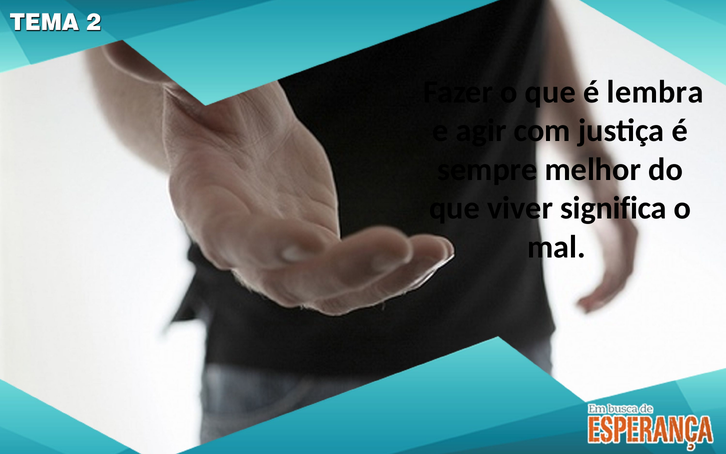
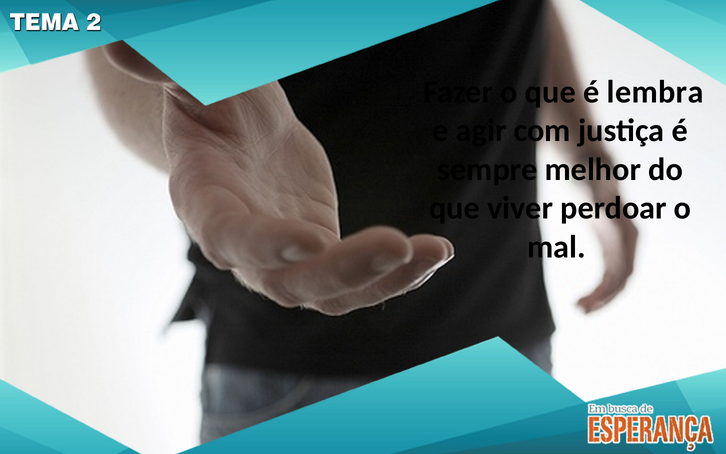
significa: significa -> perdoar
